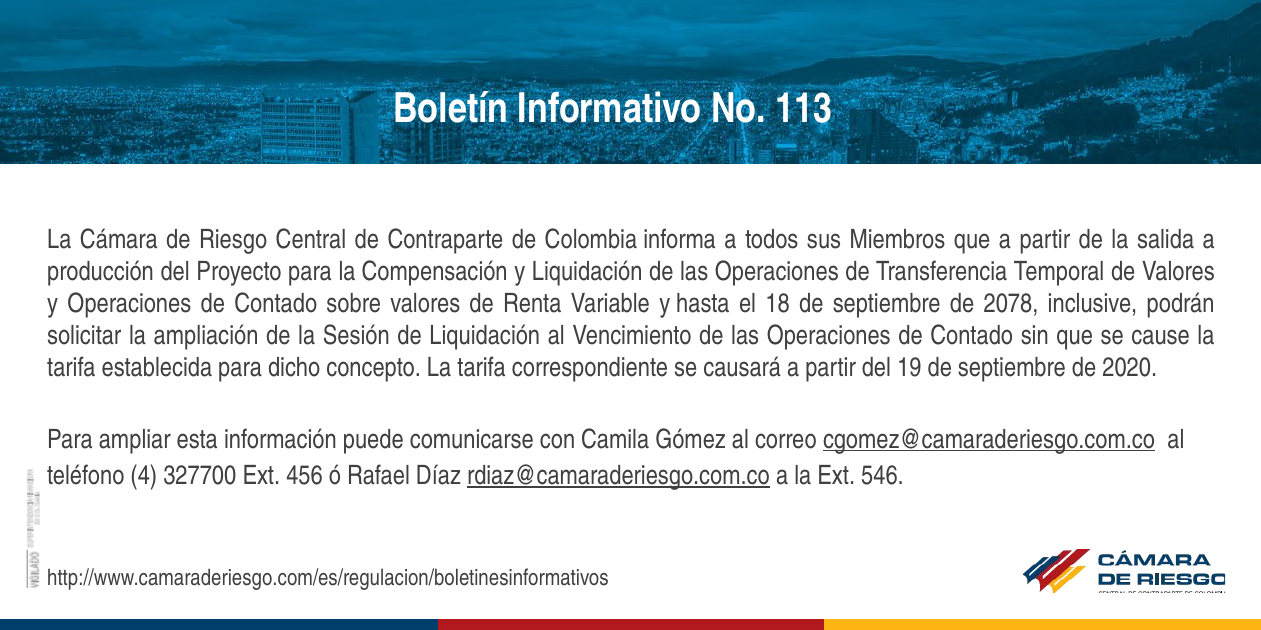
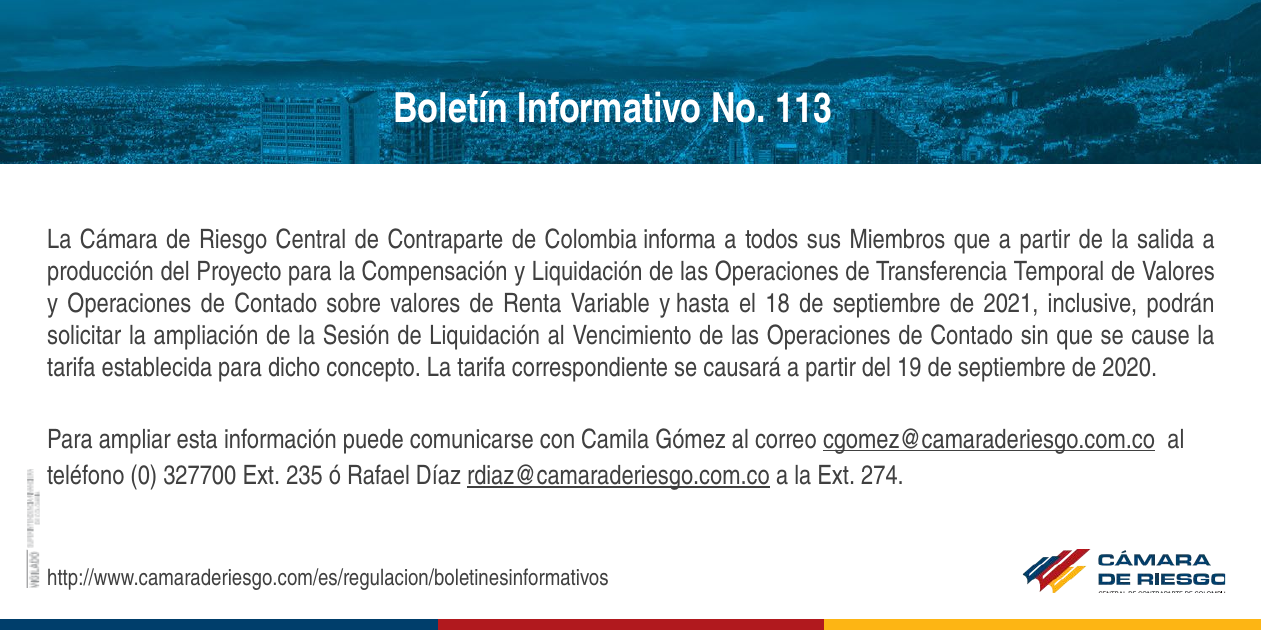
2078: 2078 -> 2021
4: 4 -> 0
456: 456 -> 235
546: 546 -> 274
